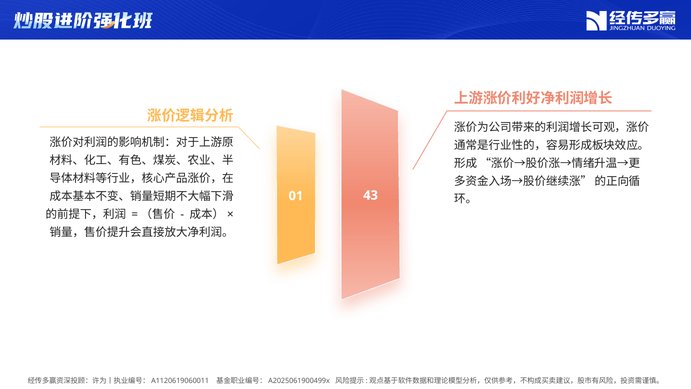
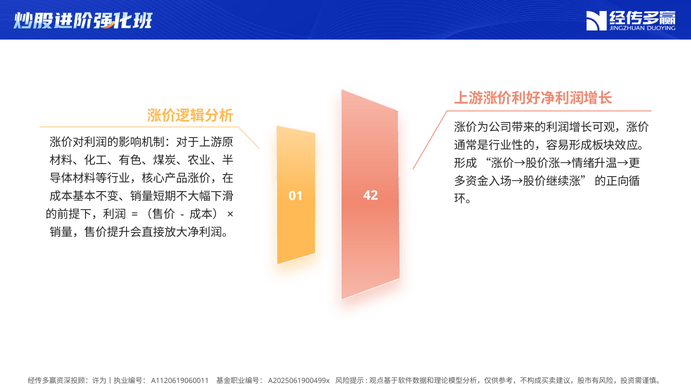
43: 43 -> 42
